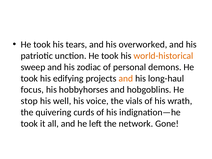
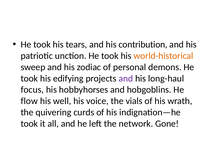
overworked: overworked -> contribution
and at (126, 78) colour: orange -> purple
stop: stop -> flow
